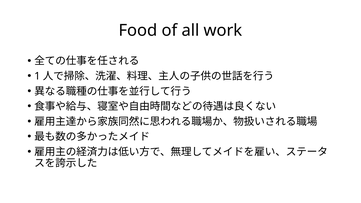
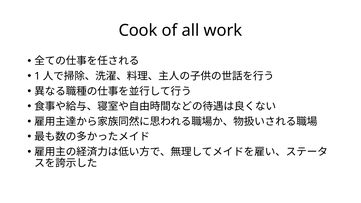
Food: Food -> Cook
